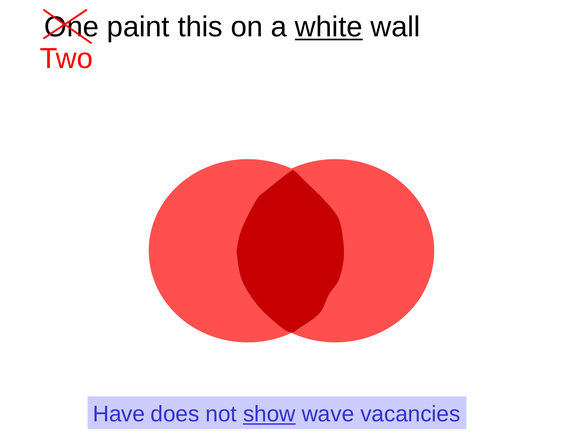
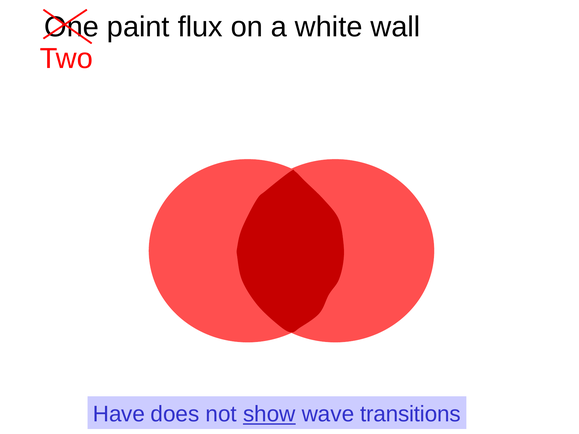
this: this -> flux
white underline: present -> none
vacancies: vacancies -> transitions
